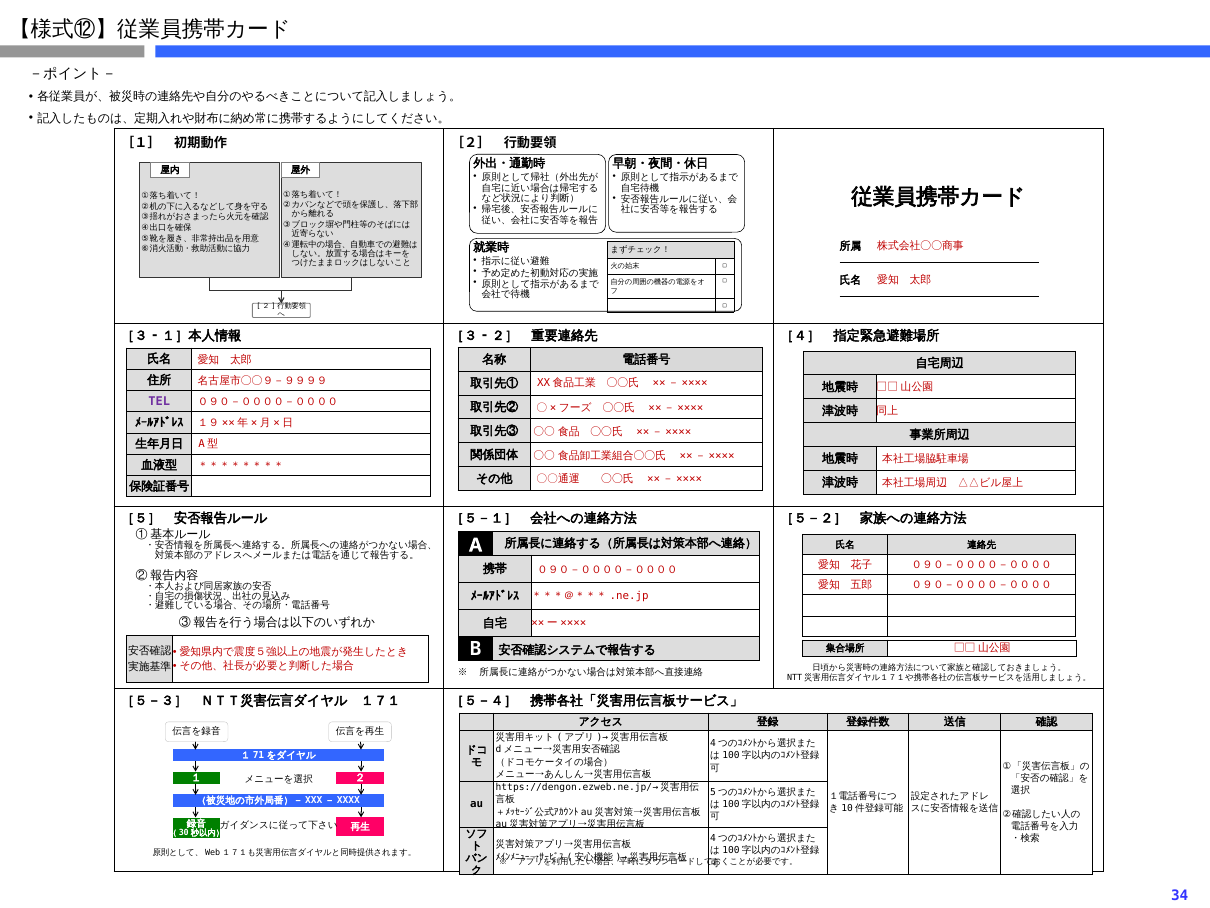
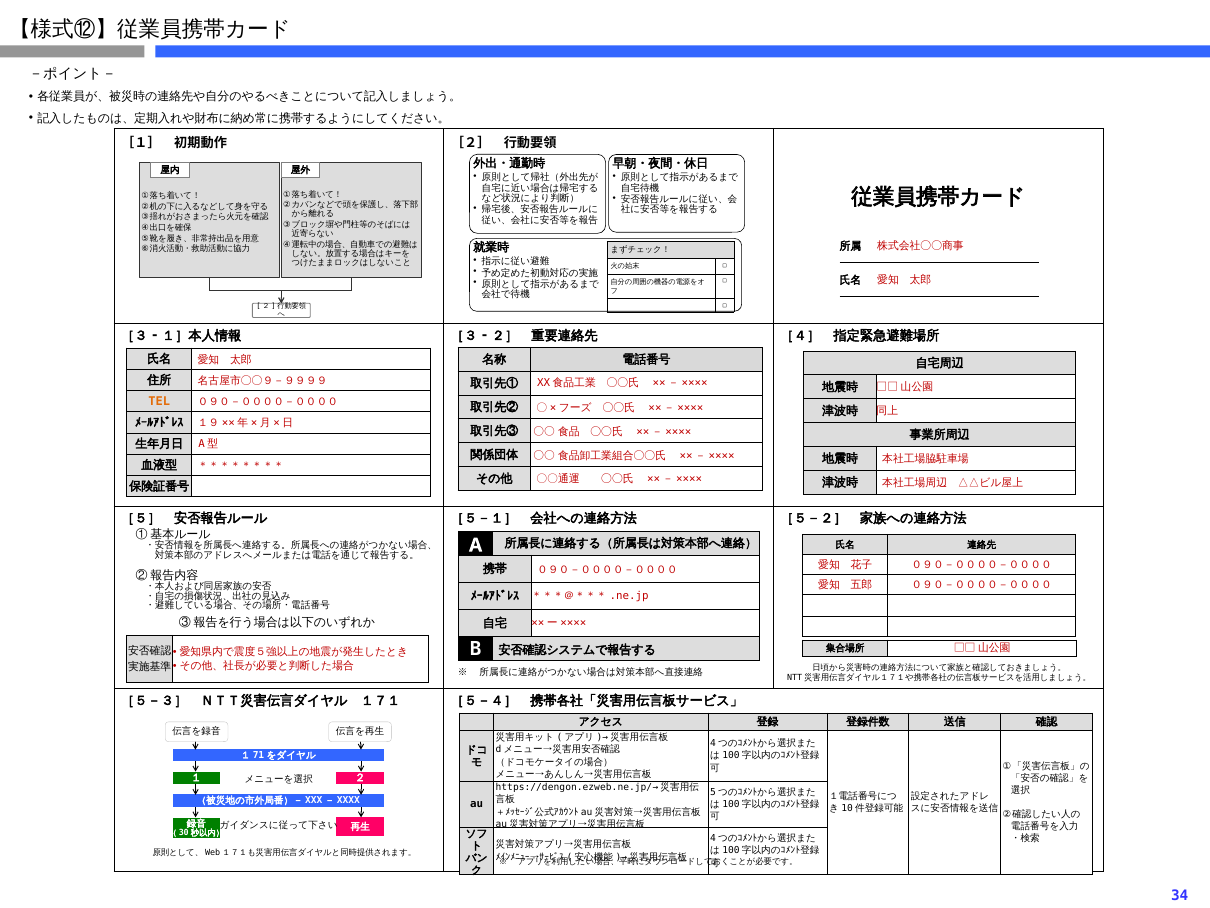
TEL colour: purple -> orange
